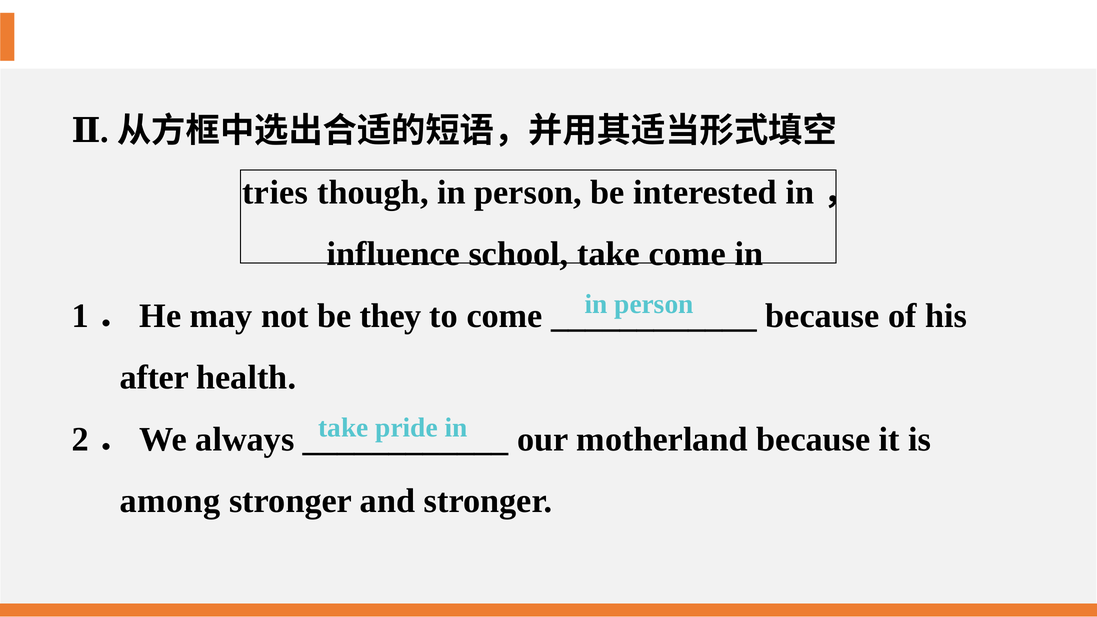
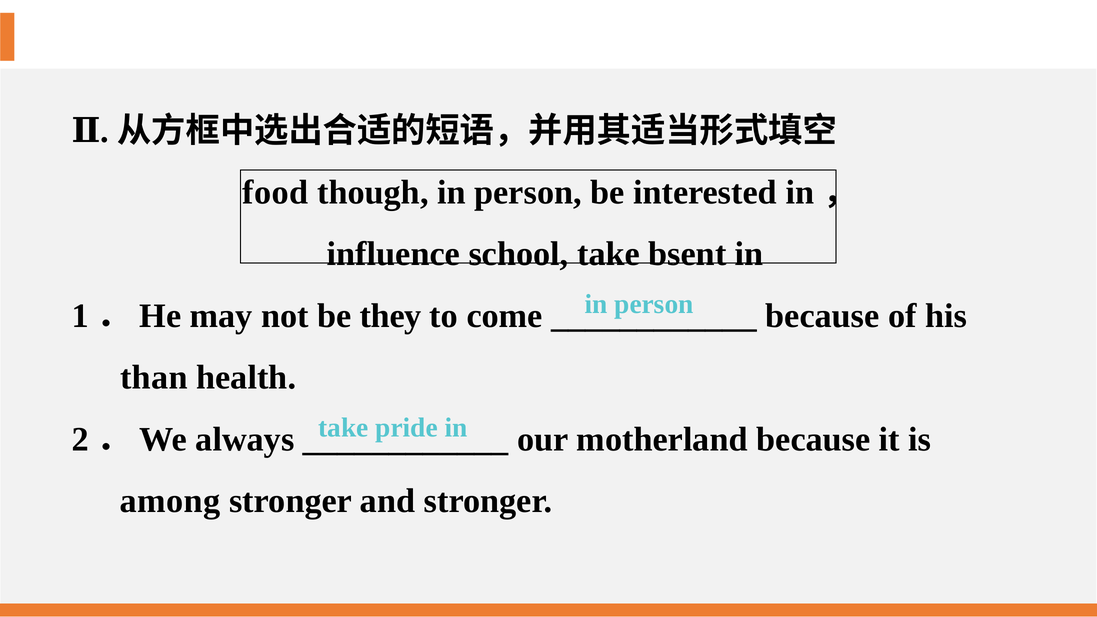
tries: tries -> food
take come: come -> bsent
after: after -> than
